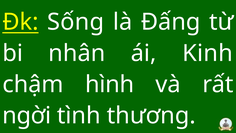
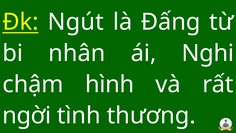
Sống: Sống -> Ngút
Kinh: Kinh -> Nghi
